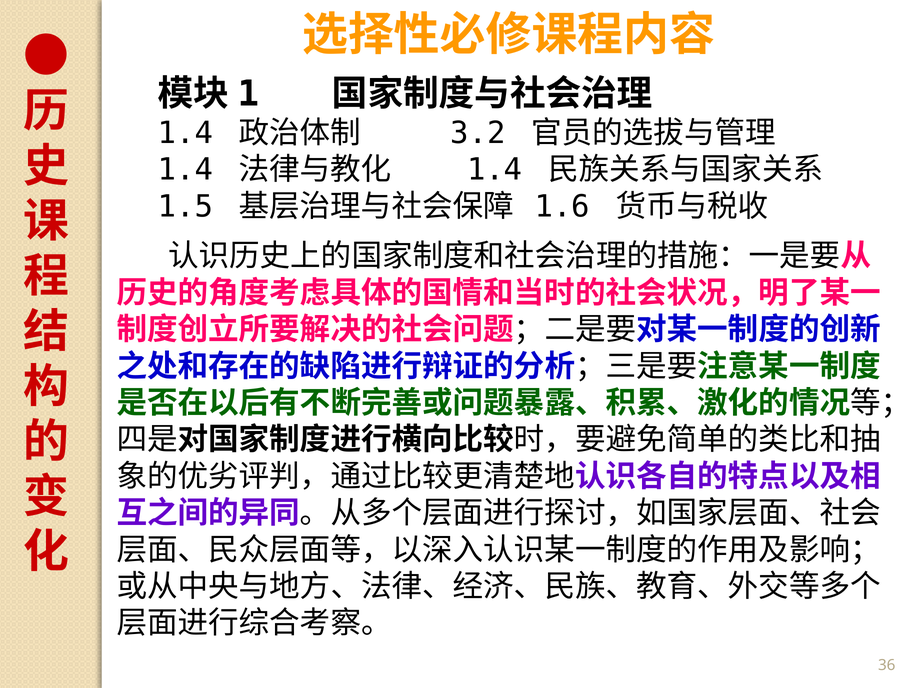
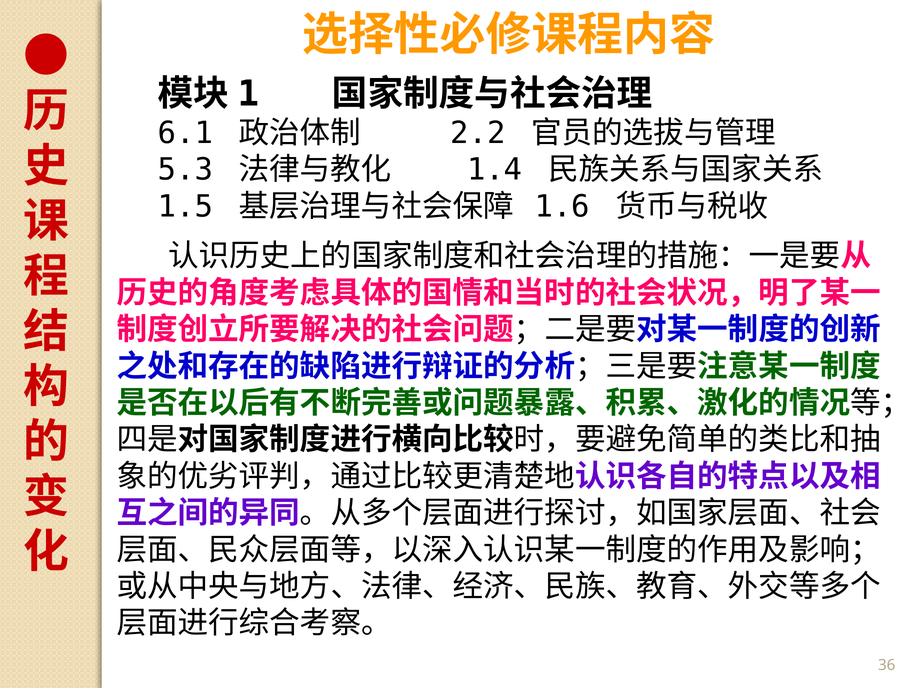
1.4 at (185, 133): 1.4 -> 6.1
3.2: 3.2 -> 2.2
1.4 at (185, 170): 1.4 -> 5.3
